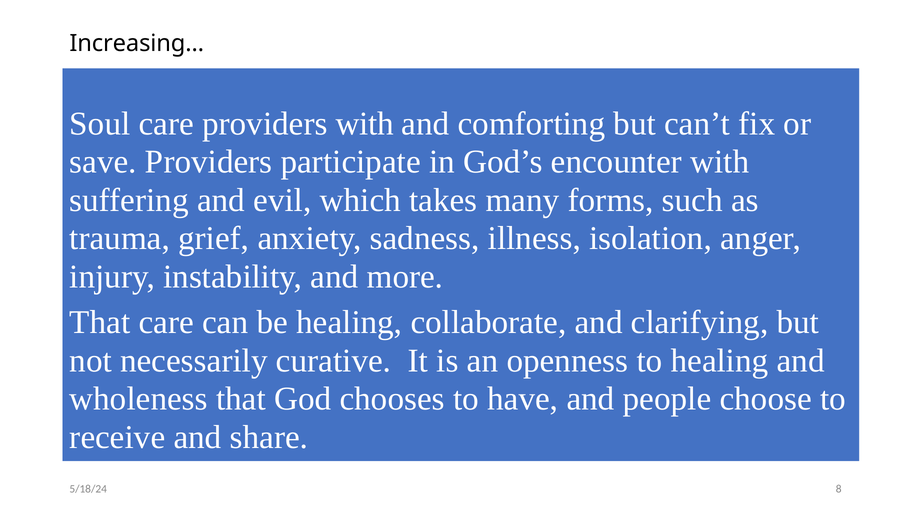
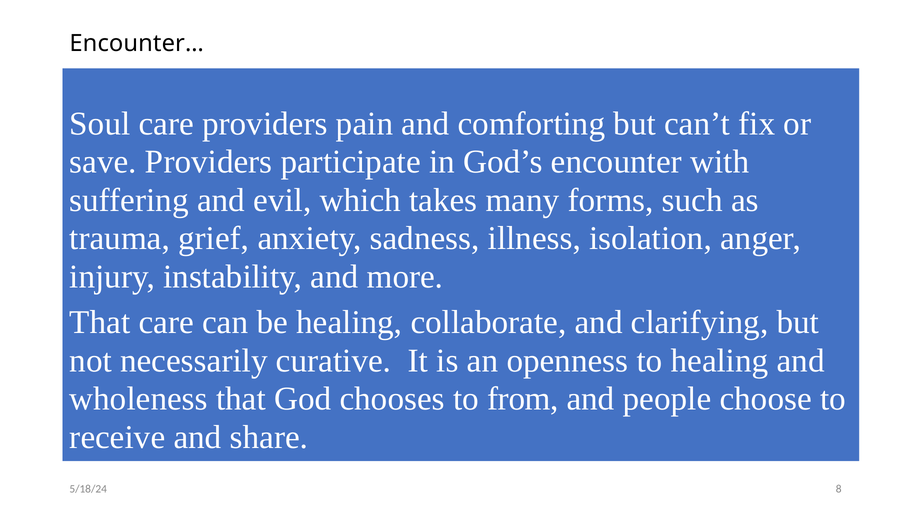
Increasing…: Increasing… -> Encounter…
providers with: with -> pain
have: have -> from
